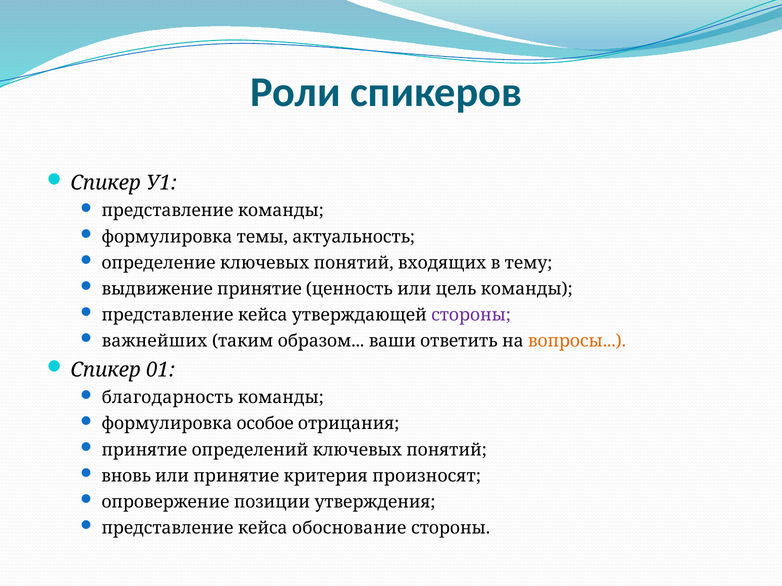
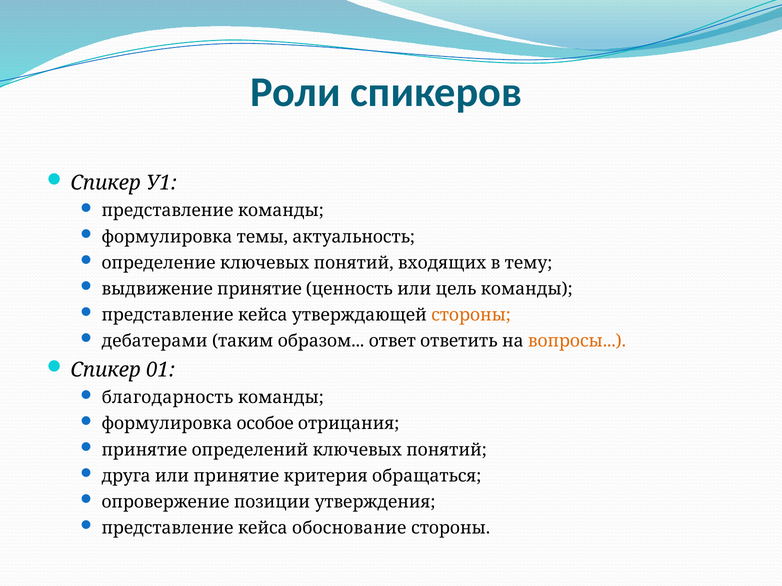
стороны at (471, 315) colour: purple -> orange
важнейших: важнейших -> дебатерами
ваши: ваши -> ответ
вновь: вновь -> друга
произносят: произносят -> обращаться
